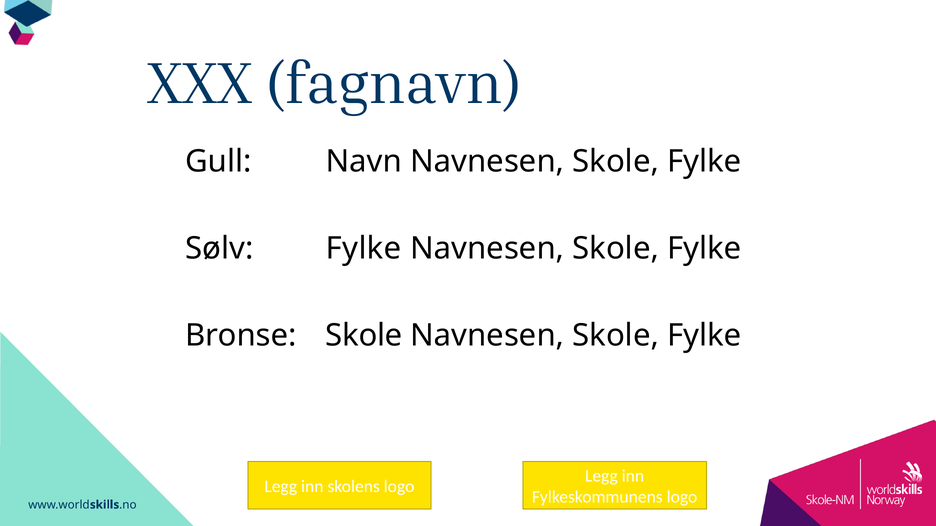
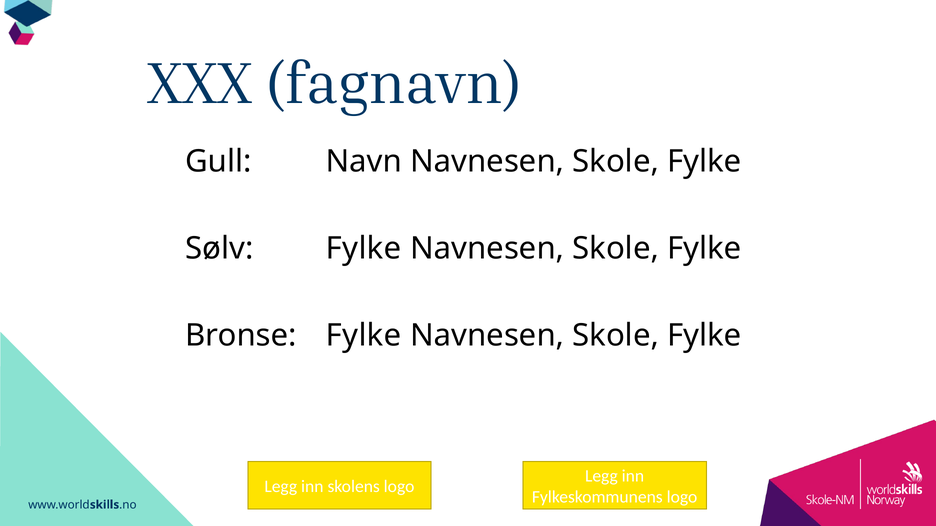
Bronse Skole: Skole -> Fylke
